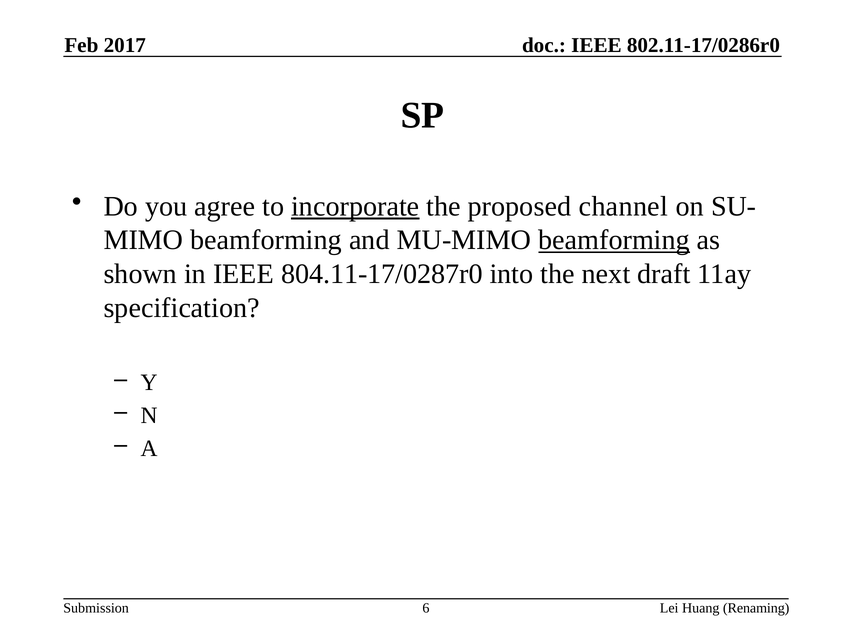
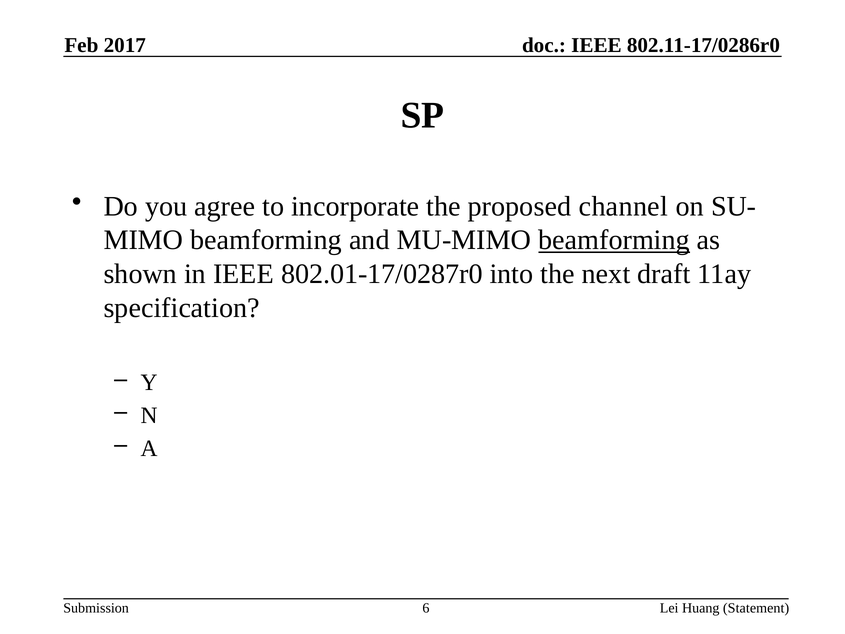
incorporate underline: present -> none
804.11-17/0287r0: 804.11-17/0287r0 -> 802.01-17/0287r0
Renaming: Renaming -> Statement
